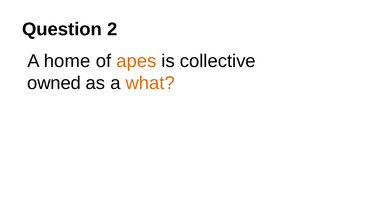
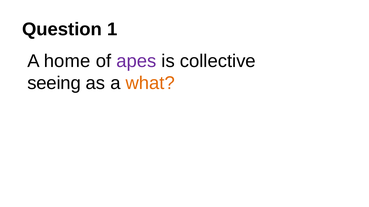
2: 2 -> 1
apes colour: orange -> purple
owned: owned -> seeing
